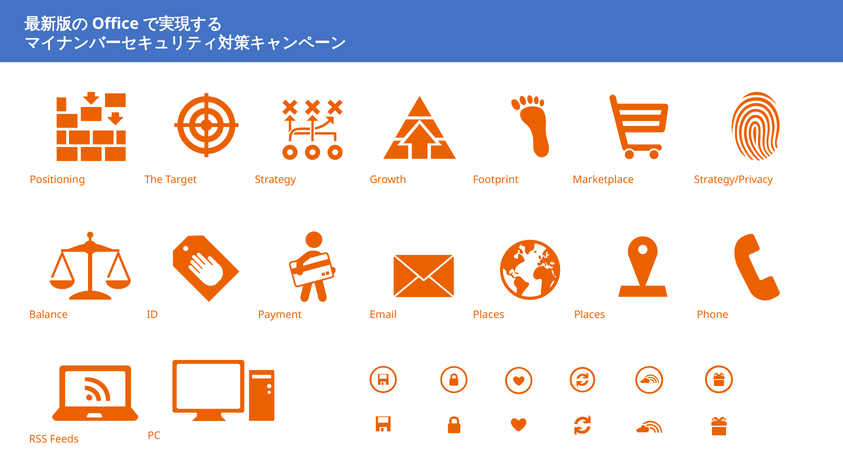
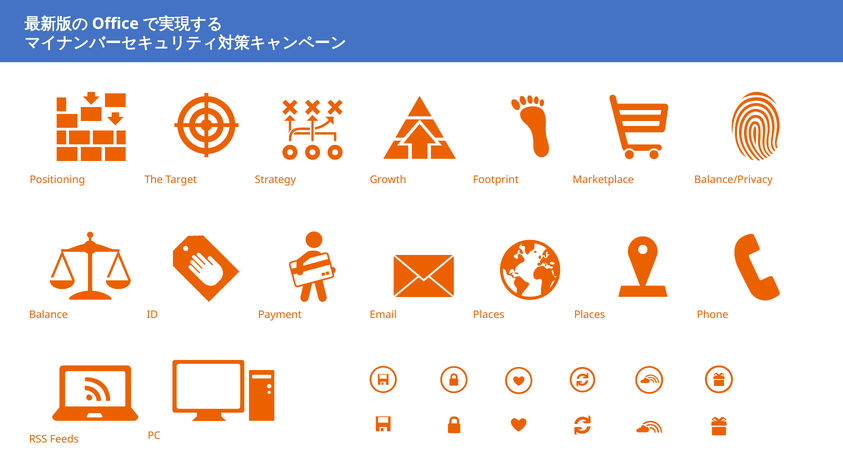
Strategy/Privacy: Strategy/Privacy -> Balance/Privacy
